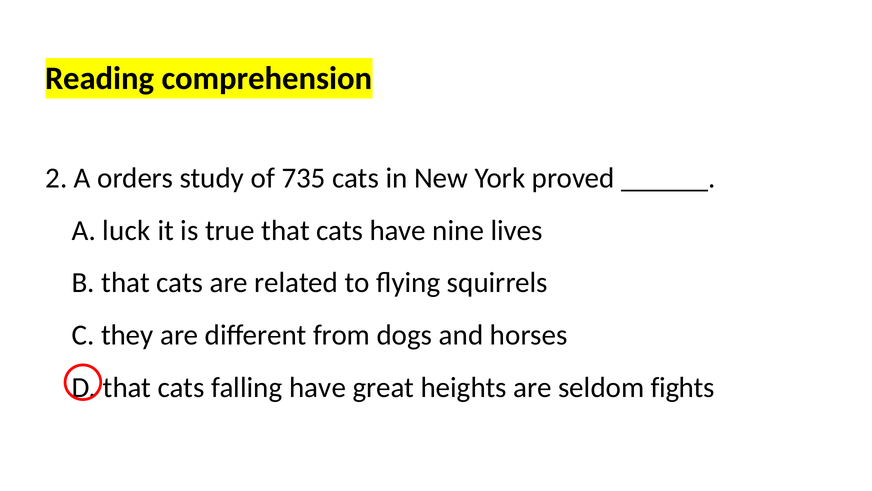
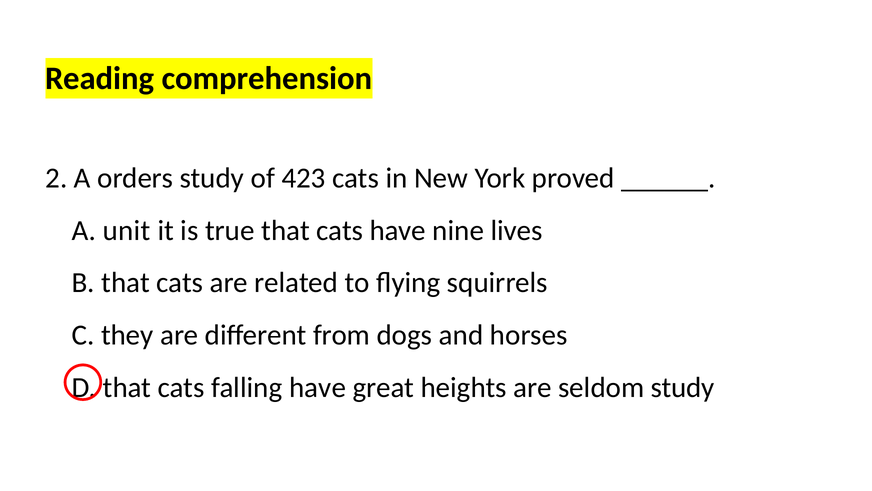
735: 735 -> 423
luck: luck -> unit
seldom fights: fights -> study
